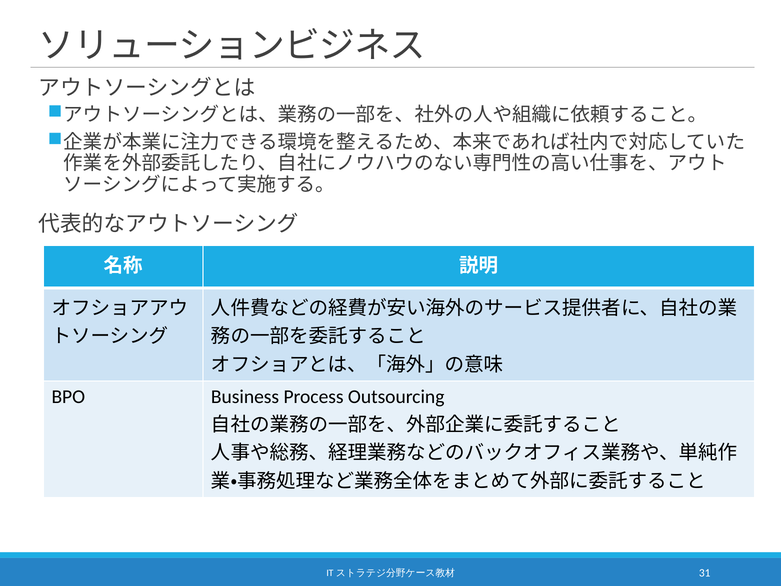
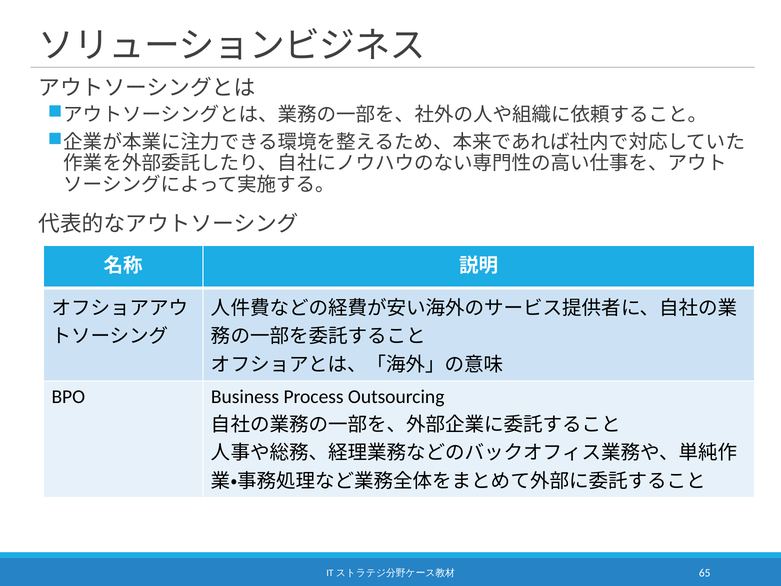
31: 31 -> 65
